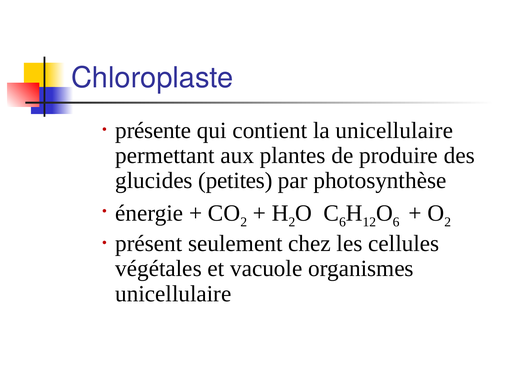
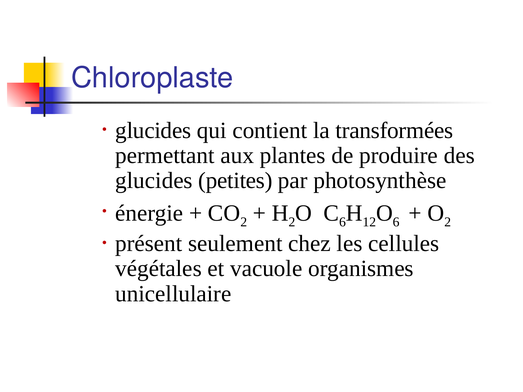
présente at (153, 130): présente -> glucides
la unicellulaire: unicellulaire -> transformées
